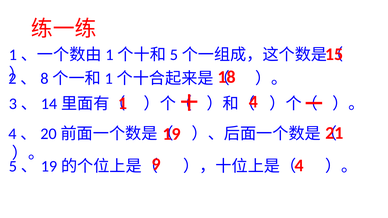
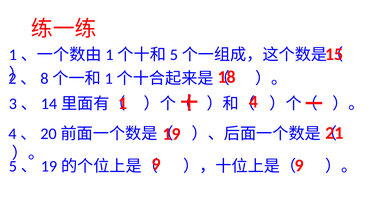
4 at (299, 166): 4 -> 9
